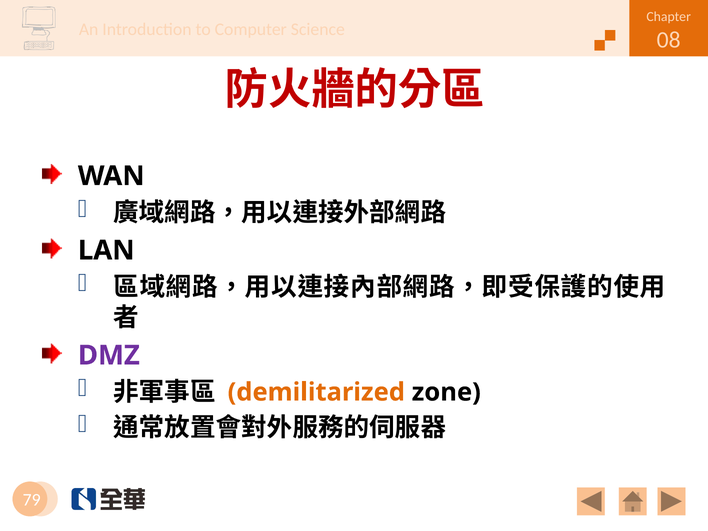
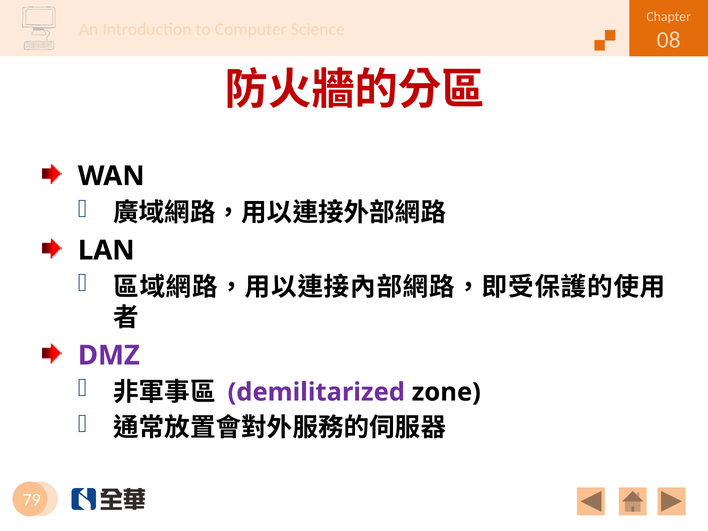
demilitarized colour: orange -> purple
